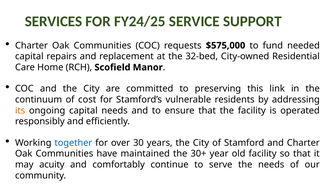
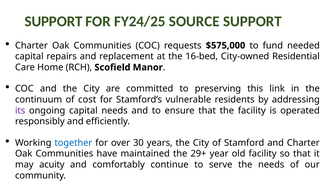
SERVICES at (54, 21): SERVICES -> SUPPORT
SERVICE: SERVICE -> SOURCE
32-bed: 32-bed -> 16-bed
its colour: orange -> purple
30+: 30+ -> 29+
